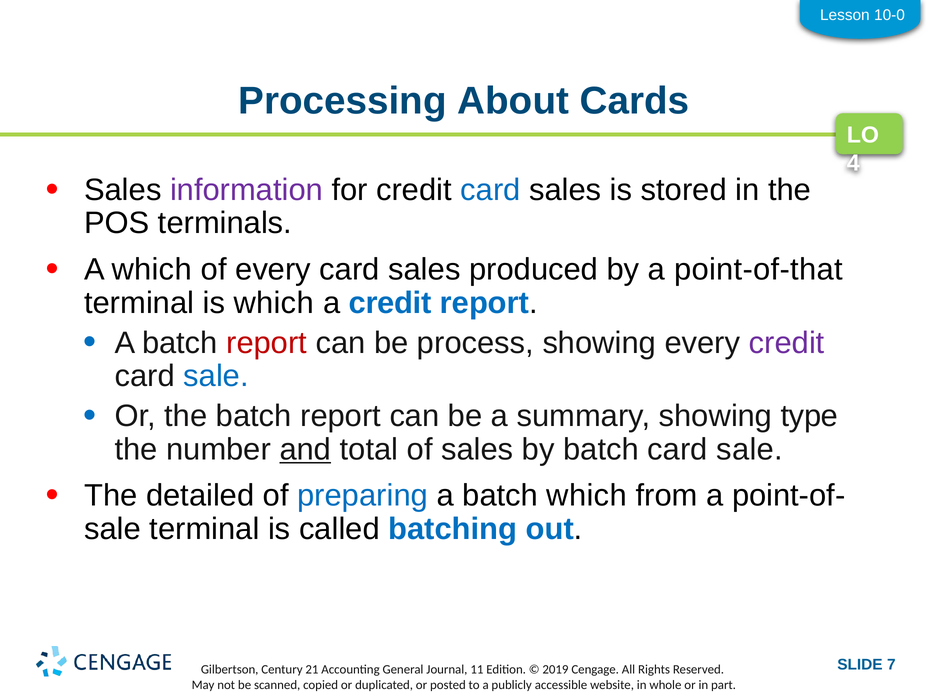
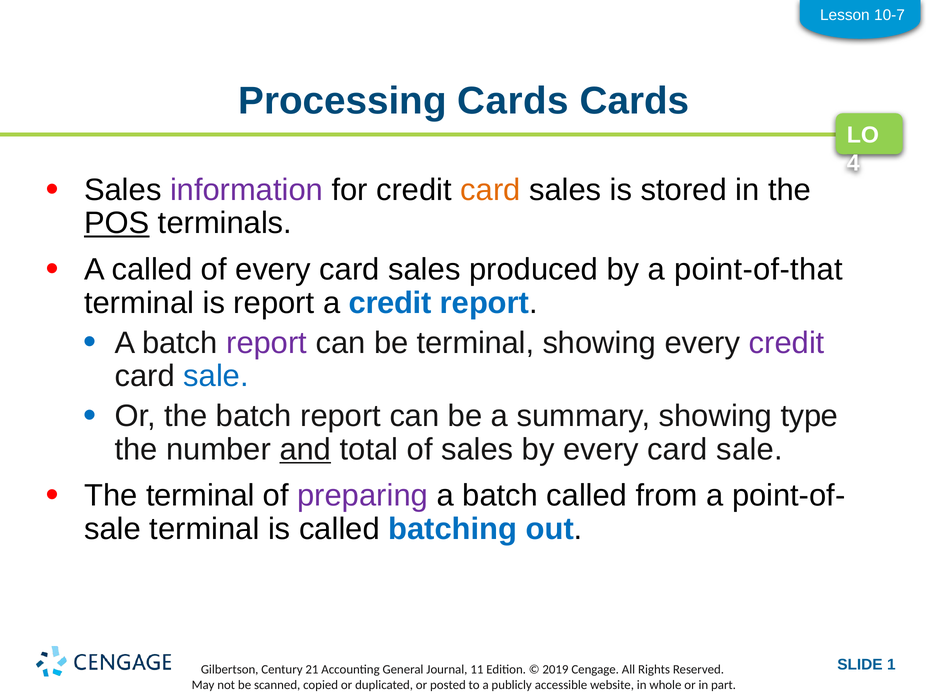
10-0: 10-0 -> 10-7
Processing About: About -> Cards
card at (490, 190) colour: blue -> orange
POS underline: none -> present
A which: which -> called
is which: which -> report
report at (267, 343) colour: red -> purple
be process: process -> terminal
by batch: batch -> every
The detailed: detailed -> terminal
preparing colour: blue -> purple
batch which: which -> called
7: 7 -> 1
